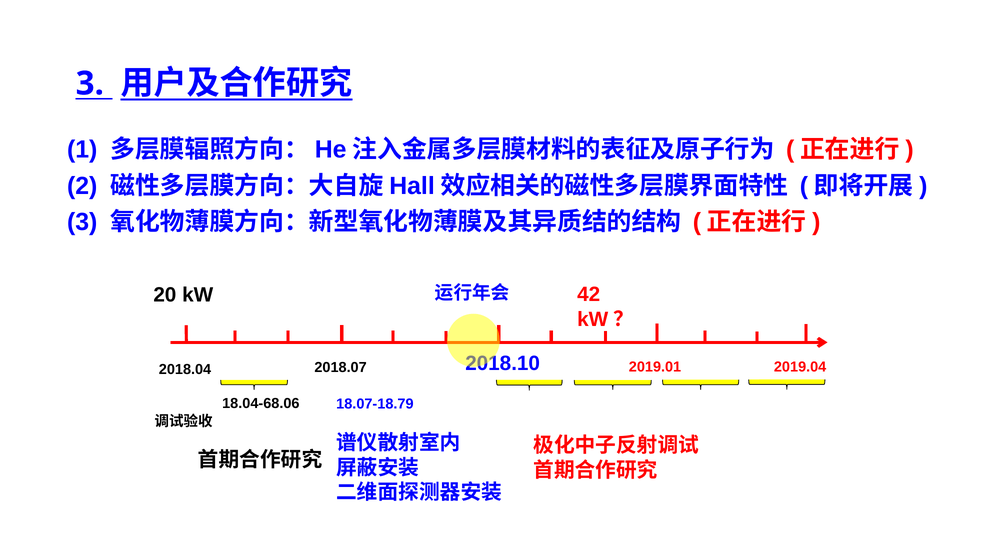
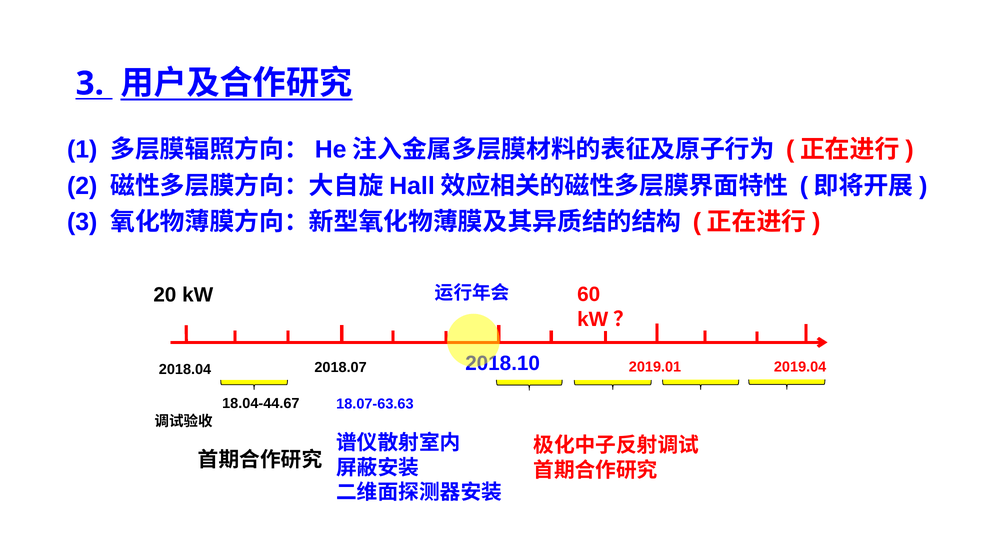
42: 42 -> 60
18.04-68.06: 18.04-68.06 -> 18.04-44.67
18.07-18.79: 18.07-18.79 -> 18.07-63.63
